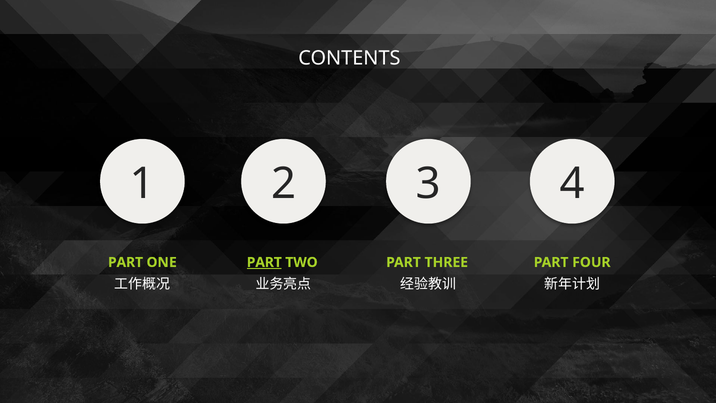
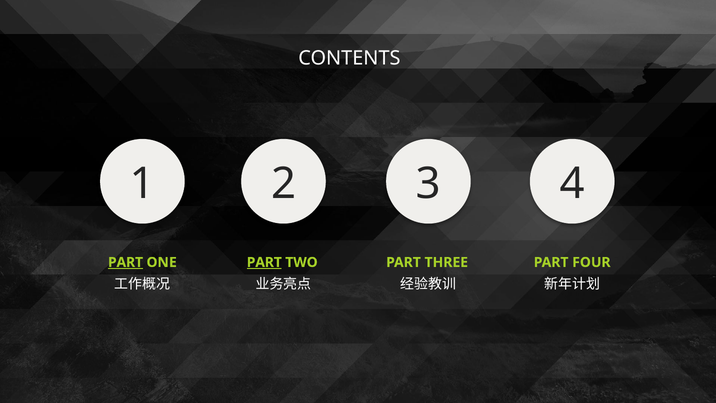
PART at (126, 262) underline: none -> present
